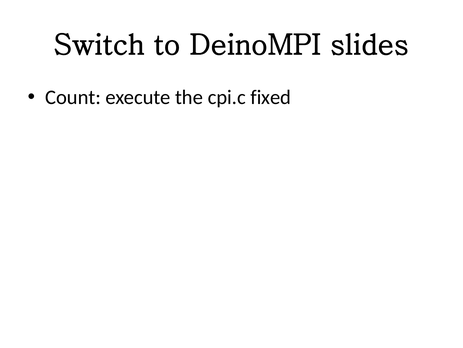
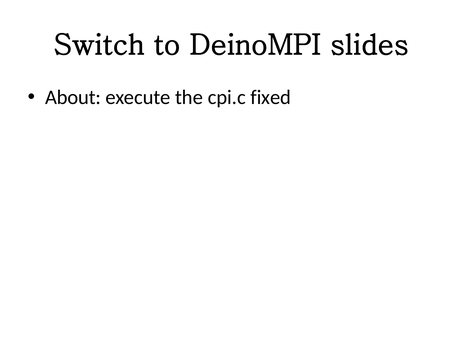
Count: Count -> About
